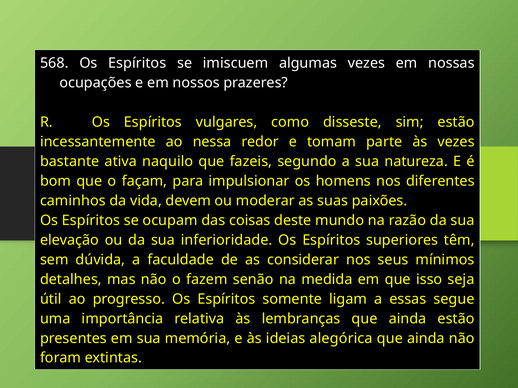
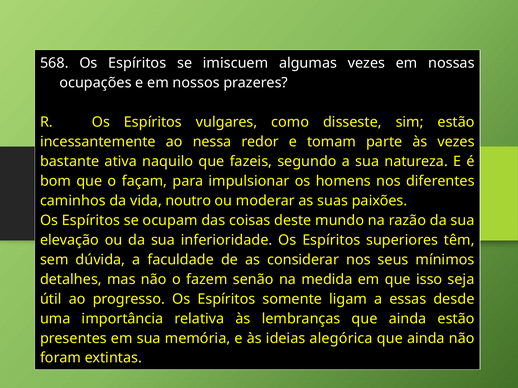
devem: devem -> noutro
segue: segue -> desde
